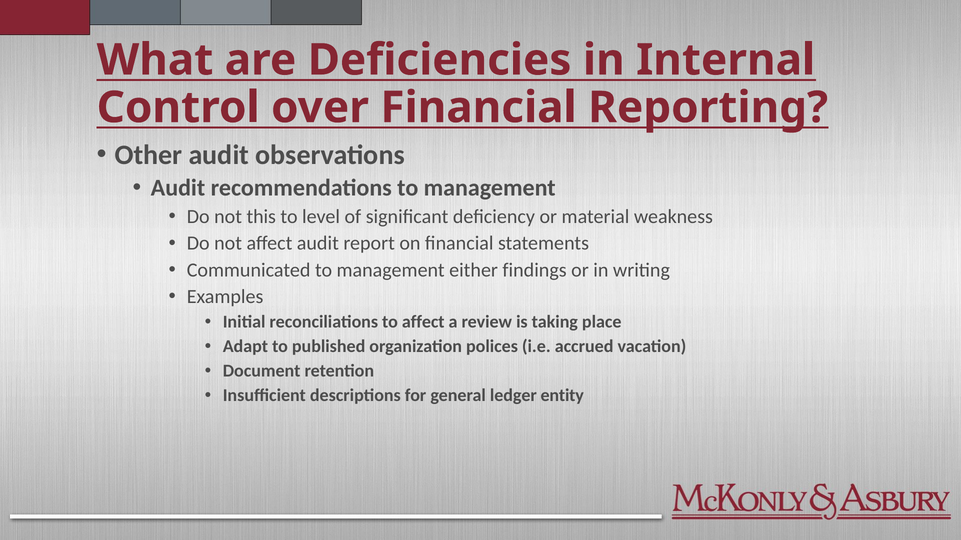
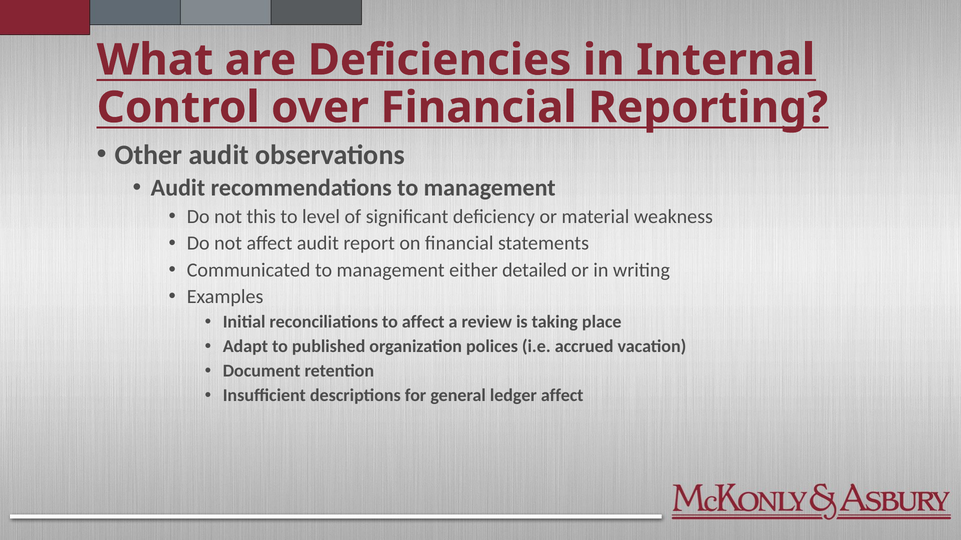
findings: findings -> detailed
ledger entity: entity -> affect
